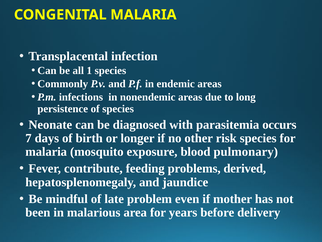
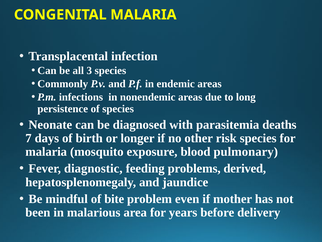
1: 1 -> 3
occurs: occurs -> deaths
contribute: contribute -> diagnostic
late: late -> bite
